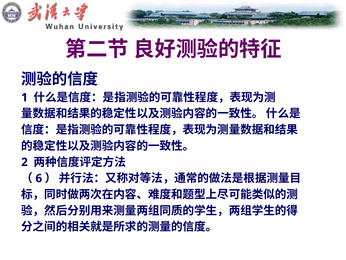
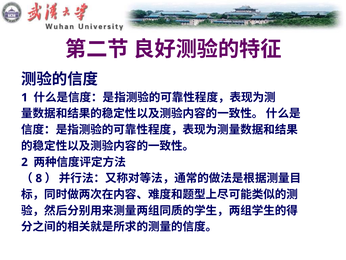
6: 6 -> 8
